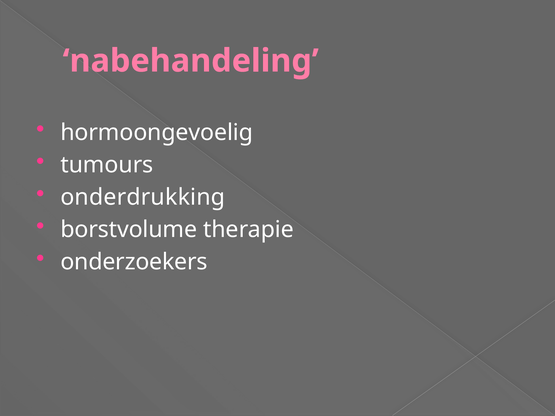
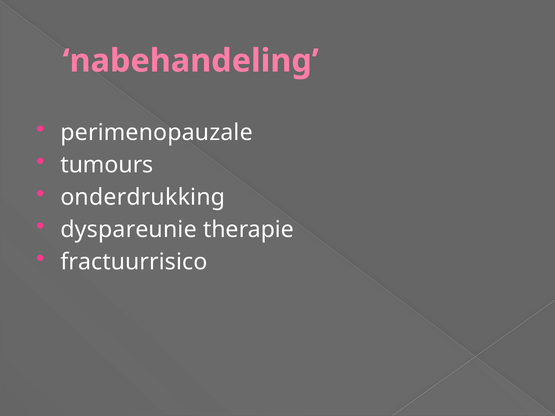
hormoongevoelig: hormoongevoelig -> perimenopauzale
borstvolume: borstvolume -> dyspareunie
onderzoekers: onderzoekers -> fractuurrisico
